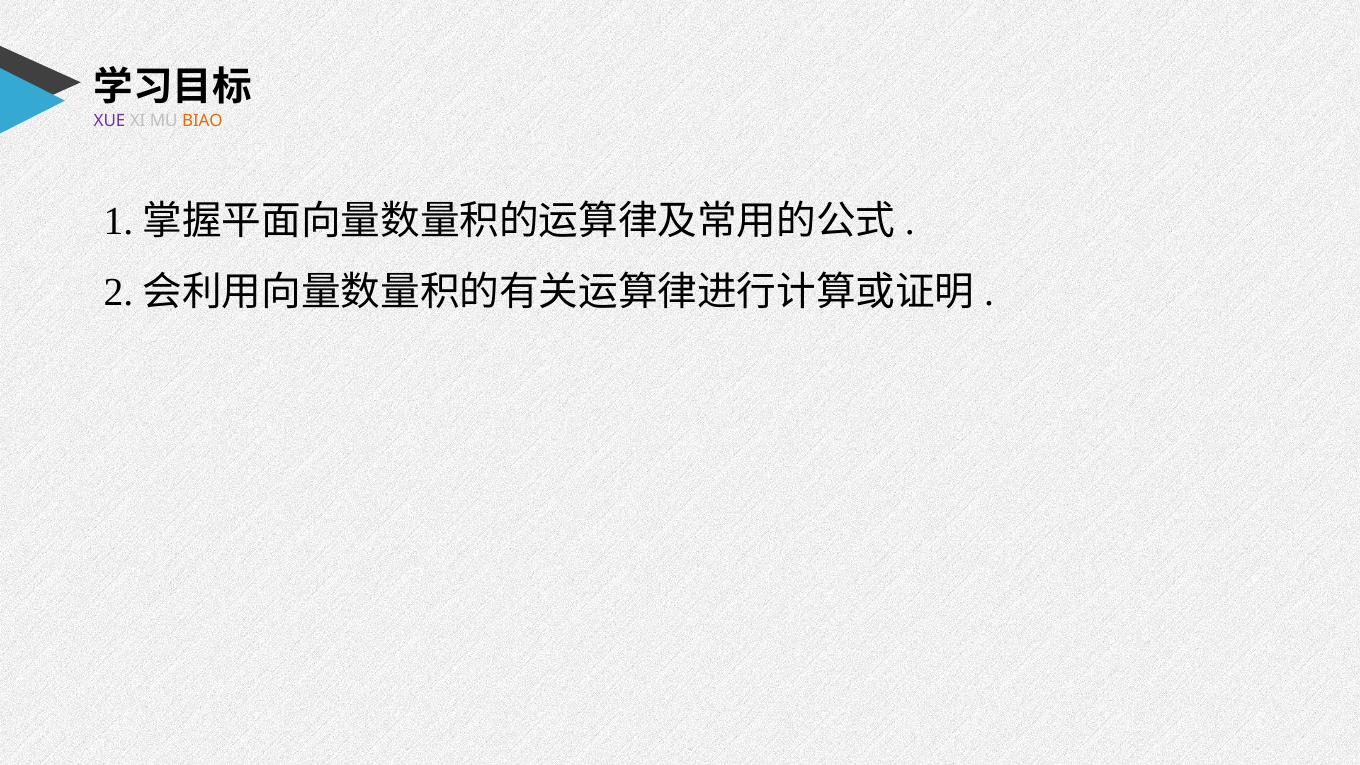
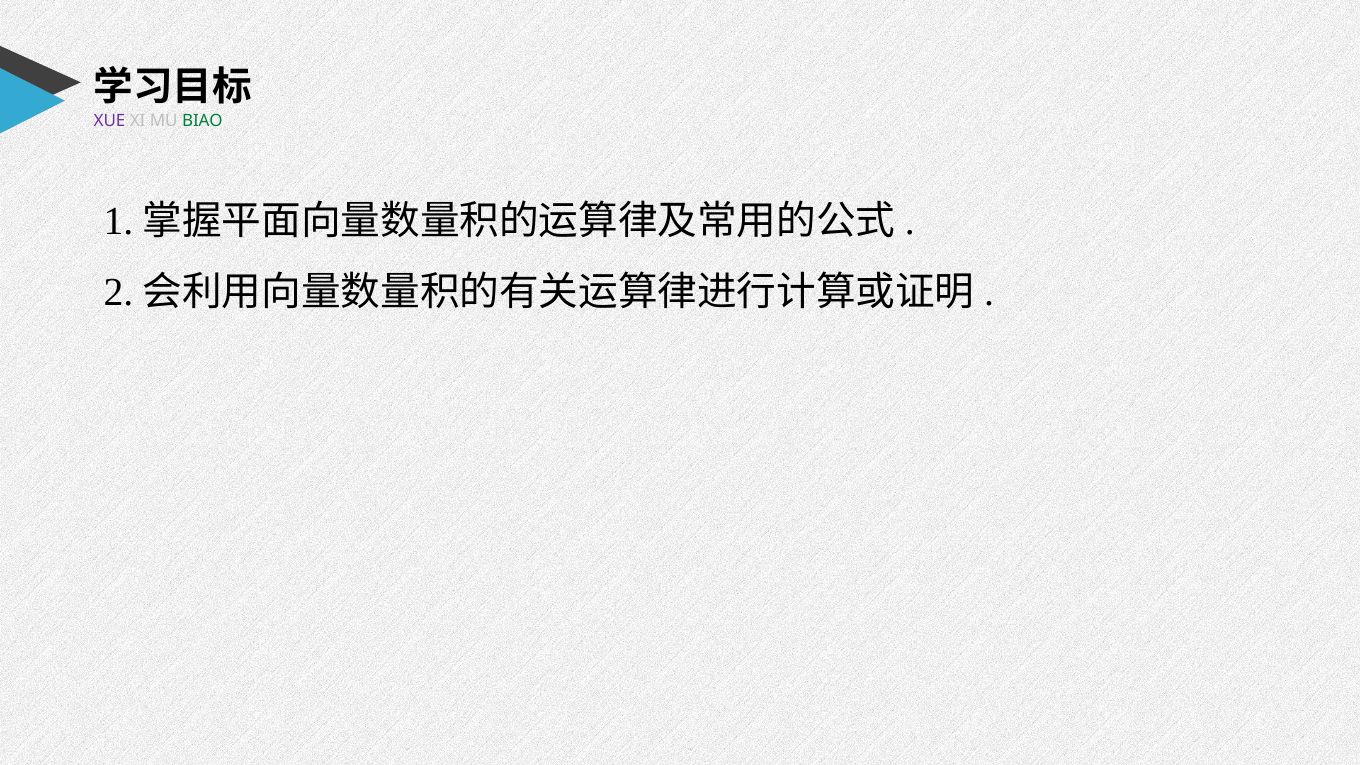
BIAO colour: orange -> green
